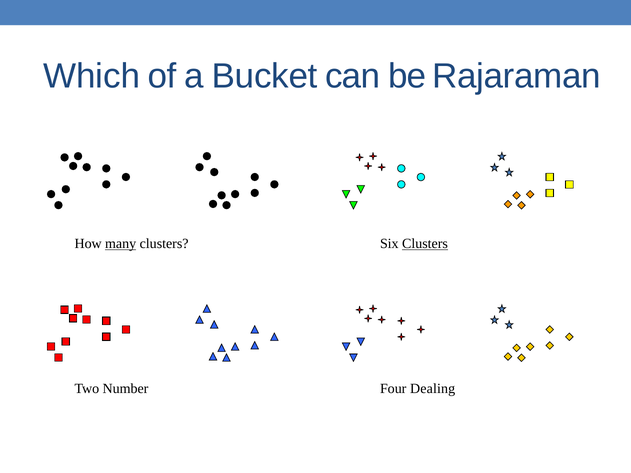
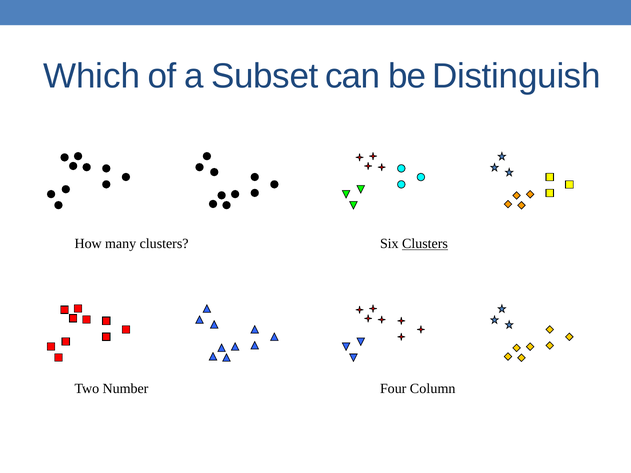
Bucket: Bucket -> Subset
Rajaraman: Rajaraman -> Distinguish
many underline: present -> none
Dealing: Dealing -> Column
